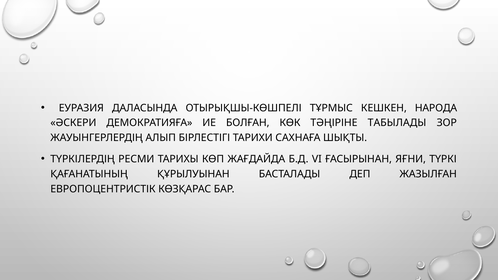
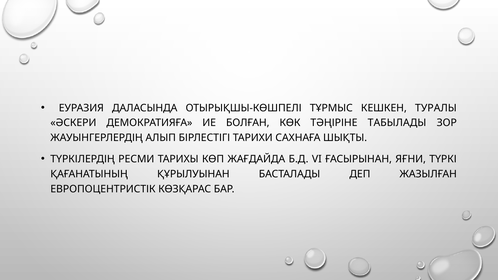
НАРОДА: НАРОДА -> ТУРАЛЫ
